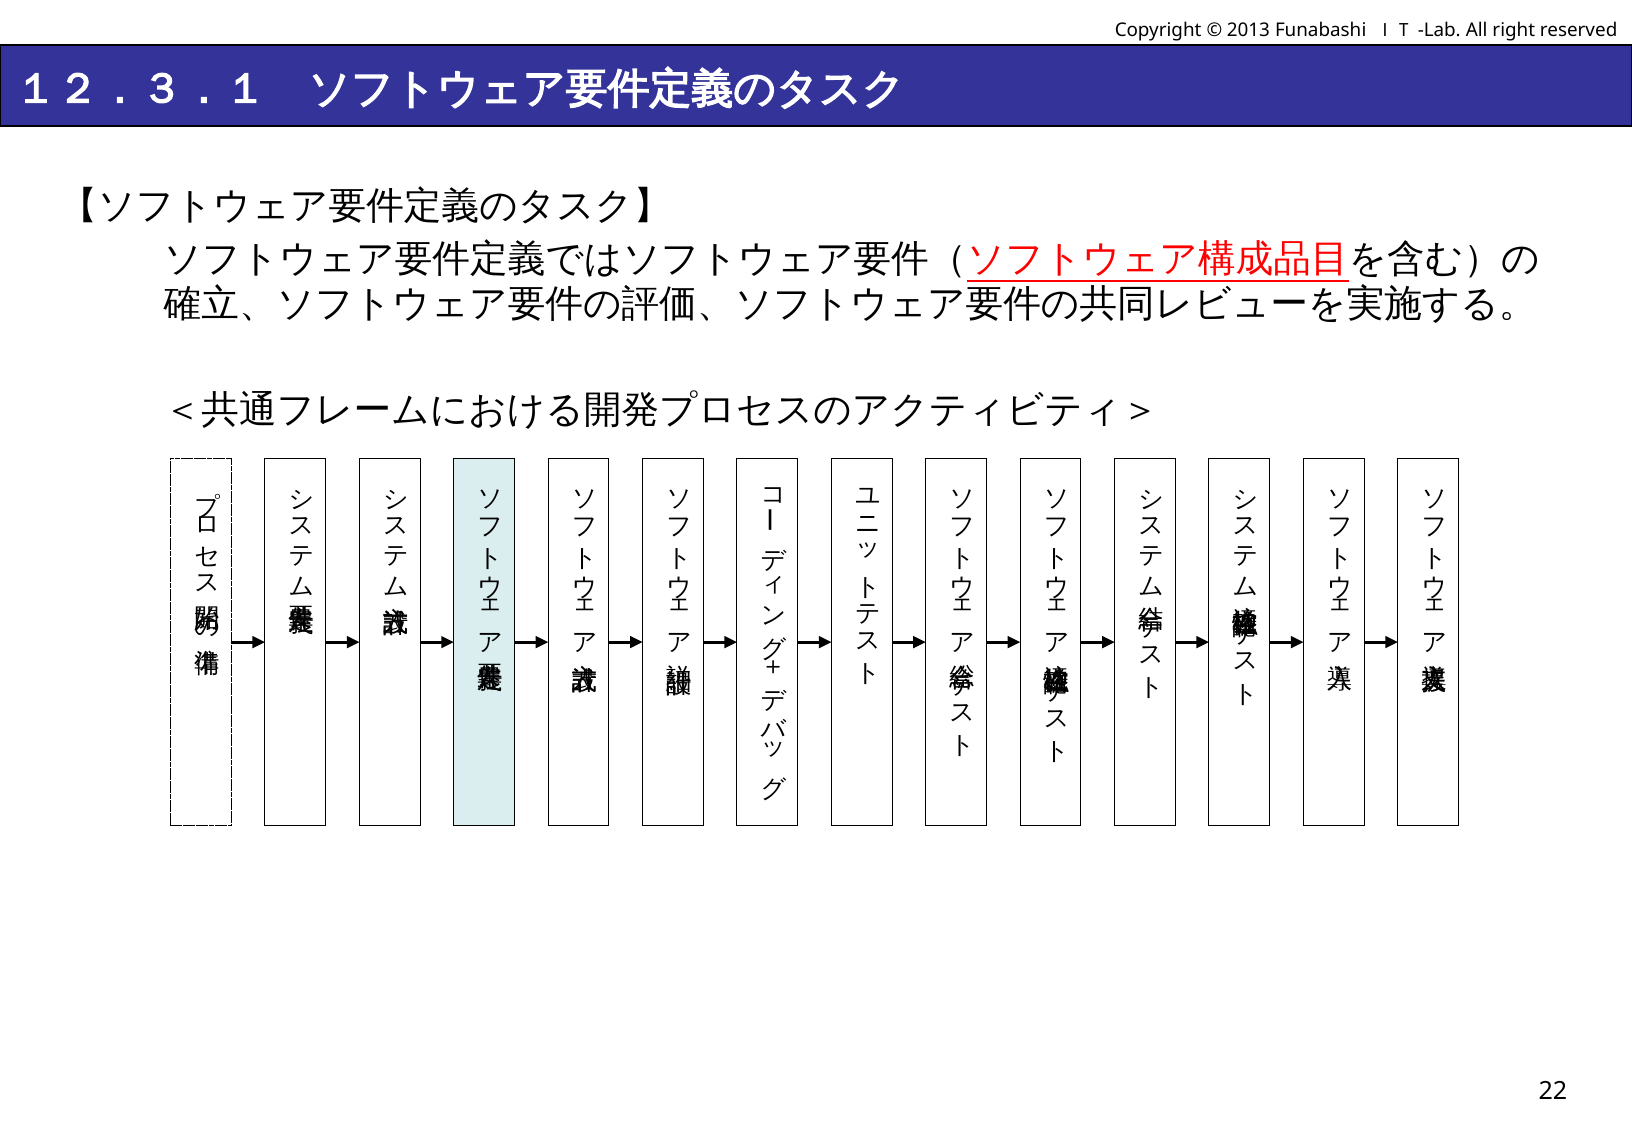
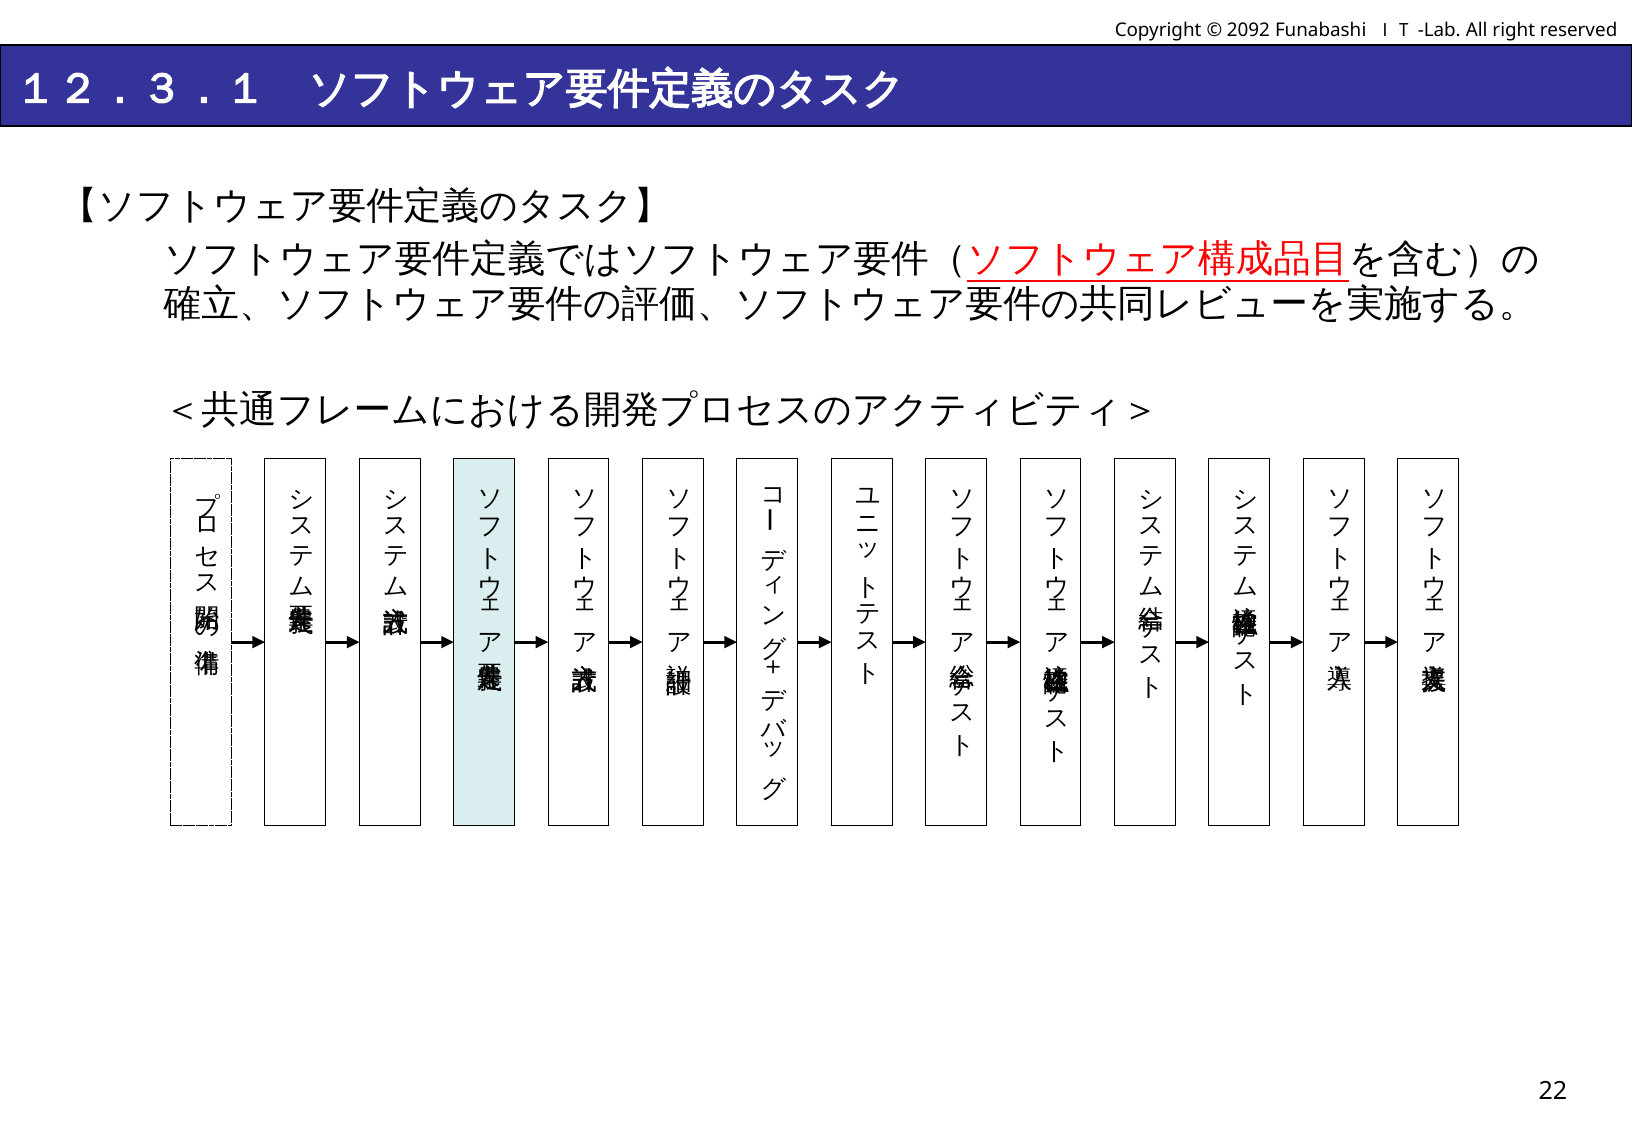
2013: 2013 -> 2092
